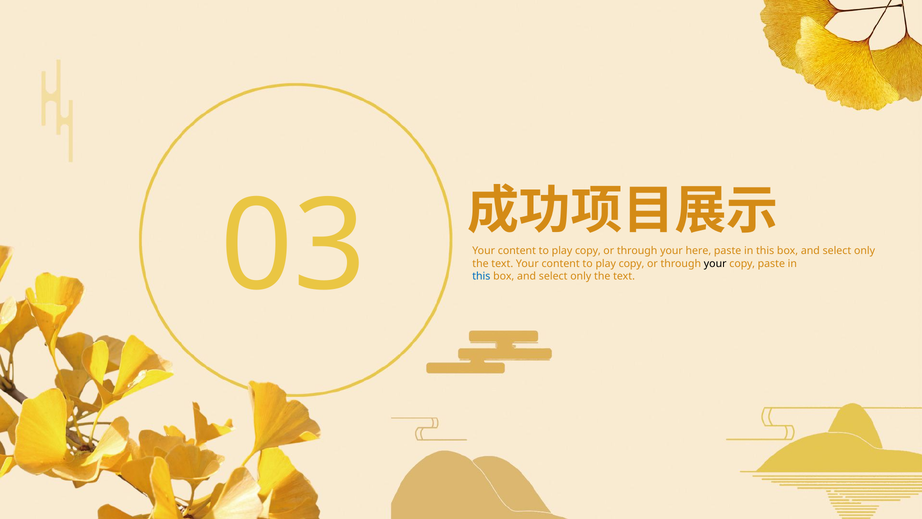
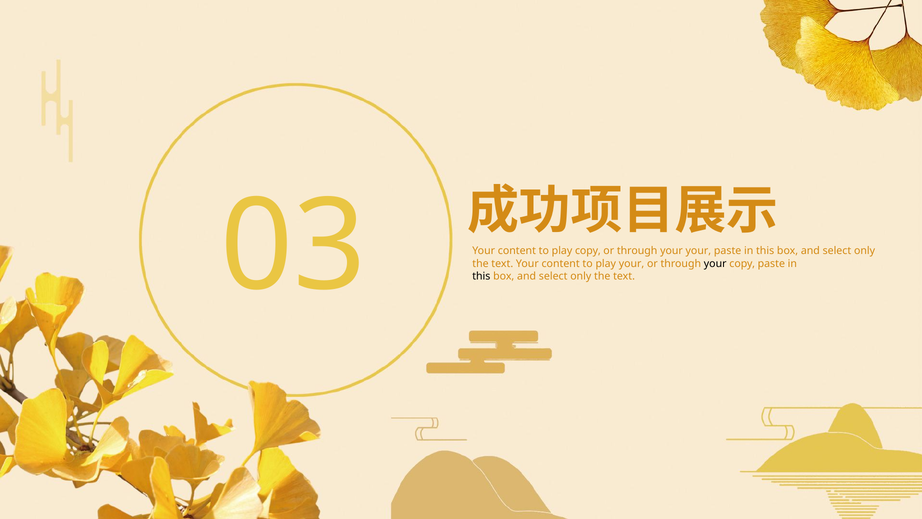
your here: here -> your
copy at (632, 264): copy -> your
this at (481, 276) colour: blue -> black
